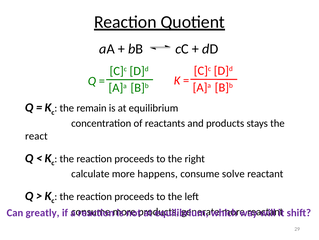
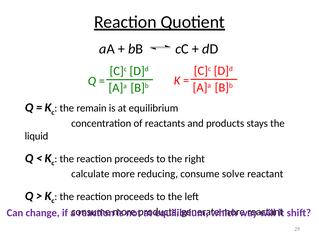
react: react -> liquid
happens: happens -> reducing
greatly: greatly -> change
